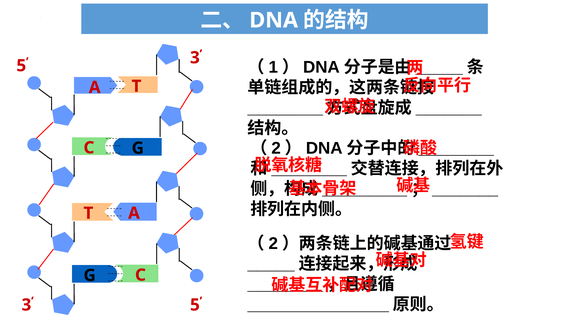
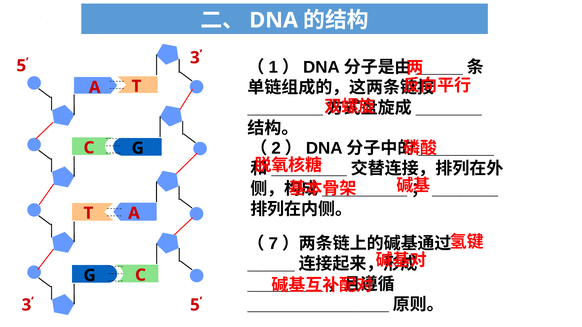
2 at (273, 244): 2 -> 7
